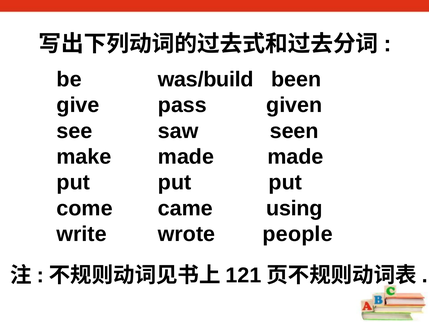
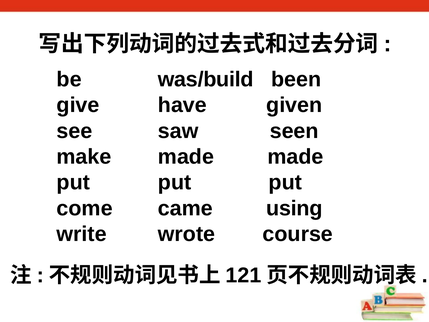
pass: pass -> have
people: people -> course
